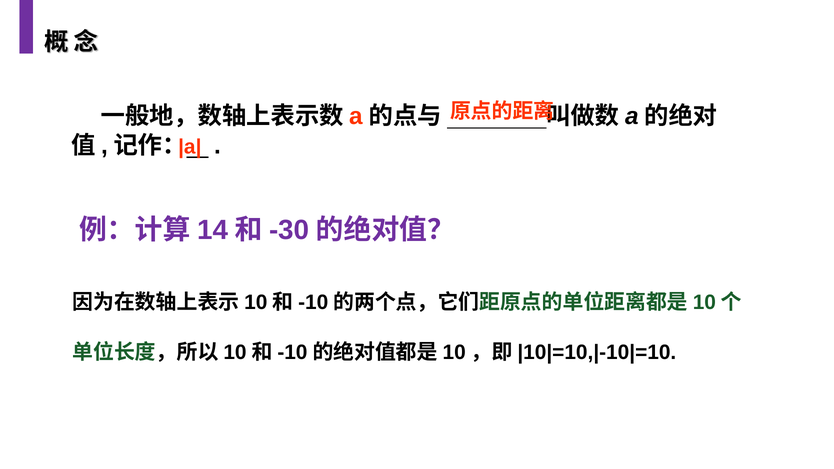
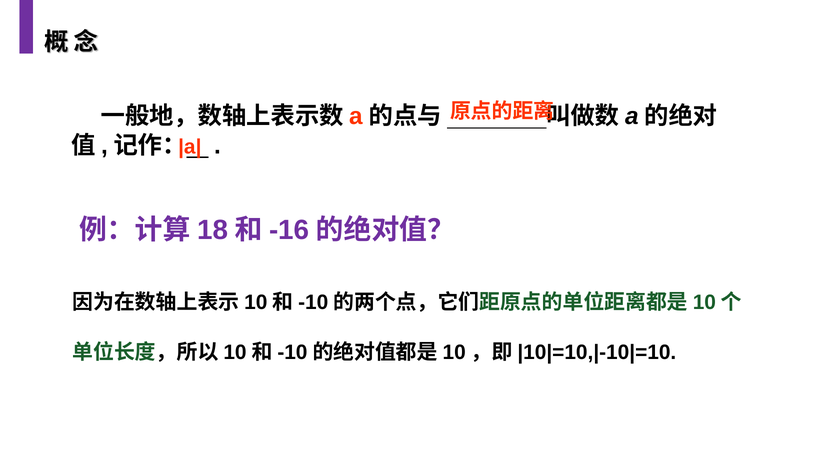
14: 14 -> 18
-30: -30 -> -16
